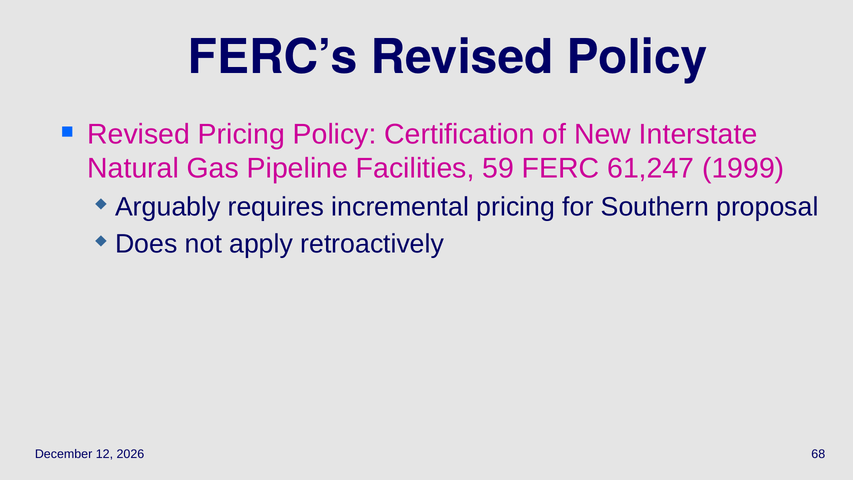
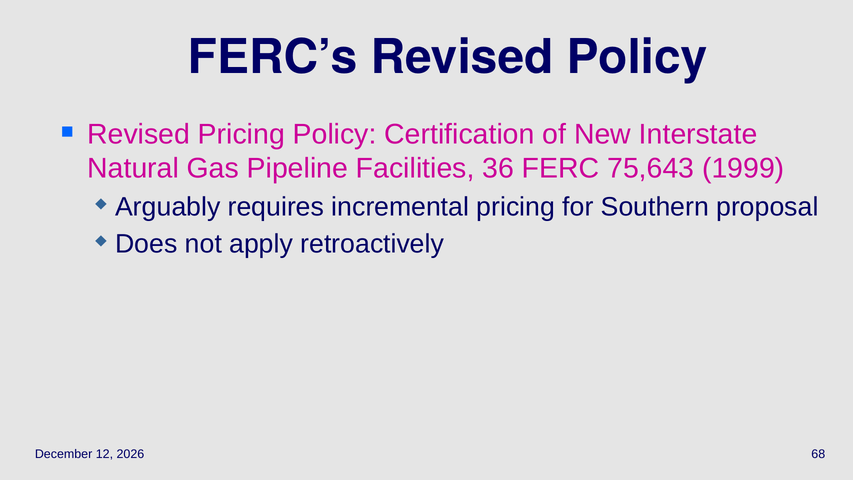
59: 59 -> 36
61,247: 61,247 -> 75,643
